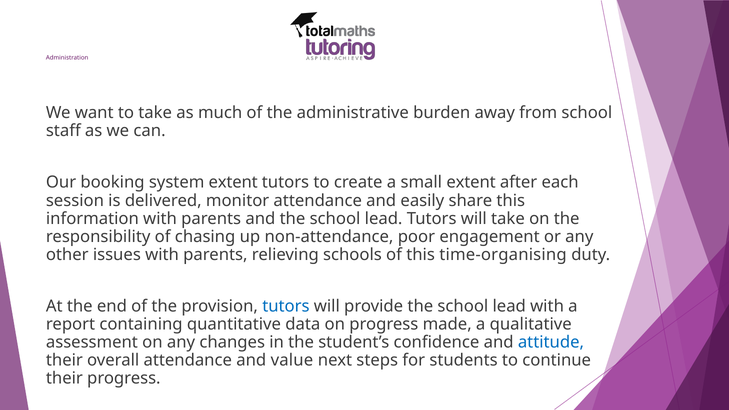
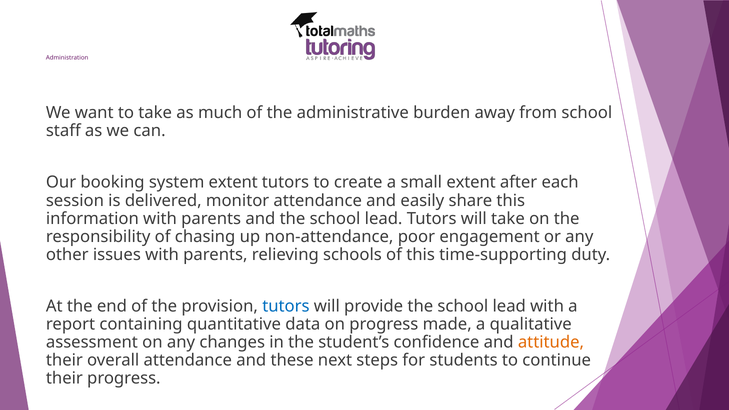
time-organising: time-organising -> time-supporting
attitude colour: blue -> orange
value: value -> these
